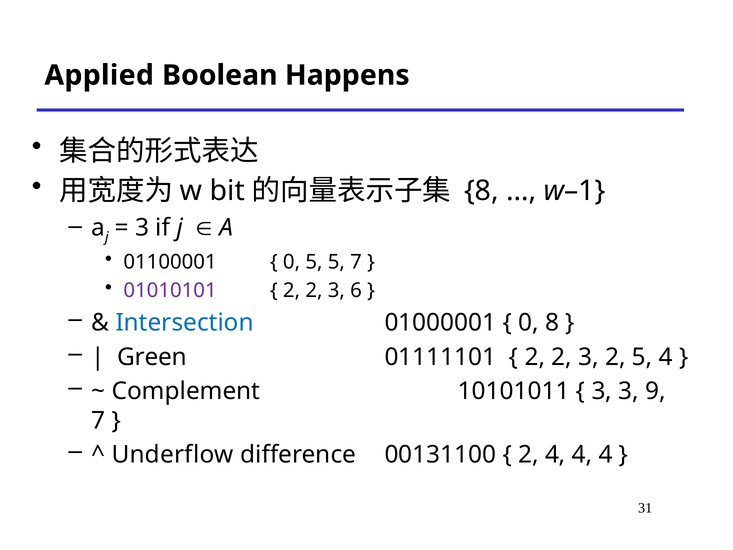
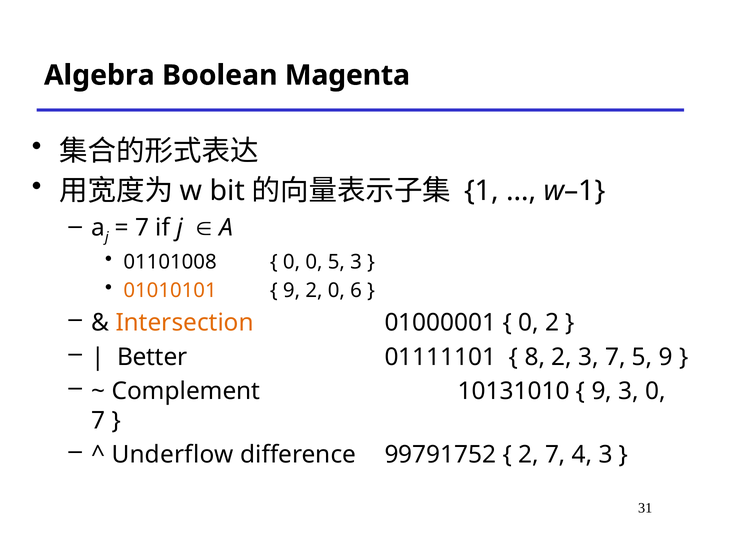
Applied: Applied -> Algebra
Happens: Happens -> Magenta
8 at (481, 191): 8 -> 1
3 at (142, 227): 3 -> 7
01100001: 01100001 -> 01101008
0 5: 5 -> 0
5 7: 7 -> 3
01010101 colour: purple -> orange
2 at (292, 291): 2 -> 9
3 at (336, 291): 3 -> 0
Intersection colour: blue -> orange
0 8: 8 -> 2
Green: Green -> Better
2 at (535, 357): 2 -> 8
3 2: 2 -> 7
5 4: 4 -> 9
10101011: 10101011 -> 10131010
3 at (602, 391): 3 -> 9
3 9: 9 -> 0
00131100: 00131100 -> 99791752
2 4: 4 -> 7
4 at (606, 455): 4 -> 3
